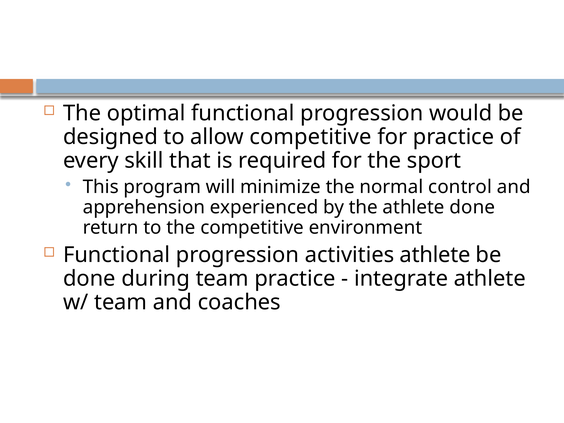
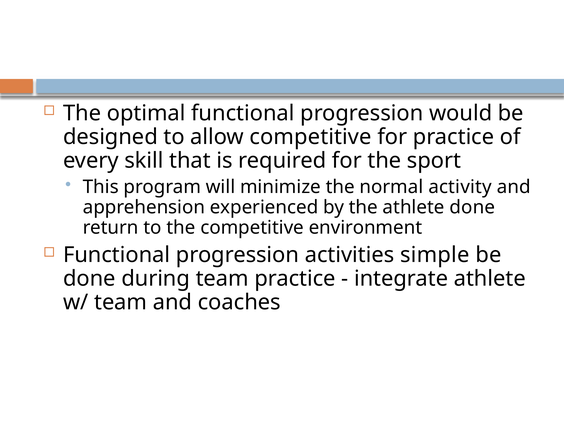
control: control -> activity
activities athlete: athlete -> simple
